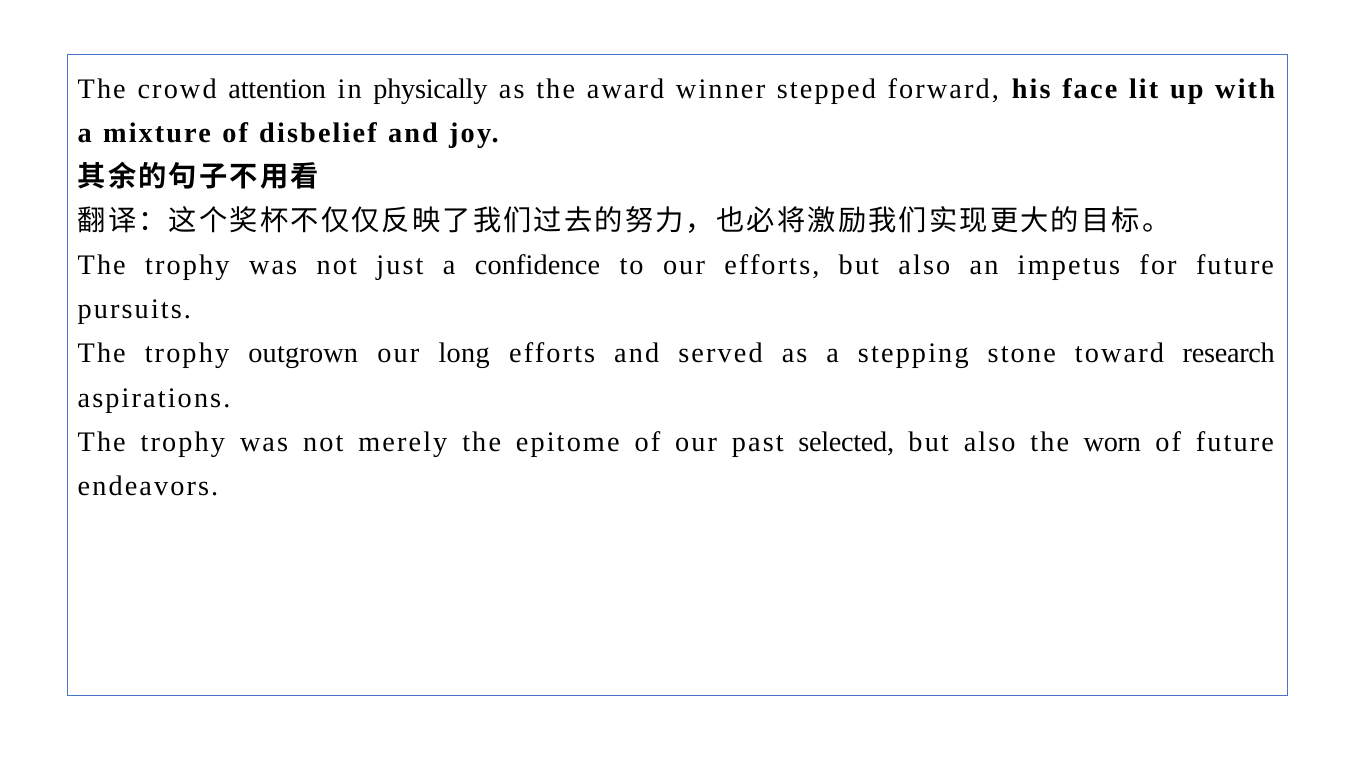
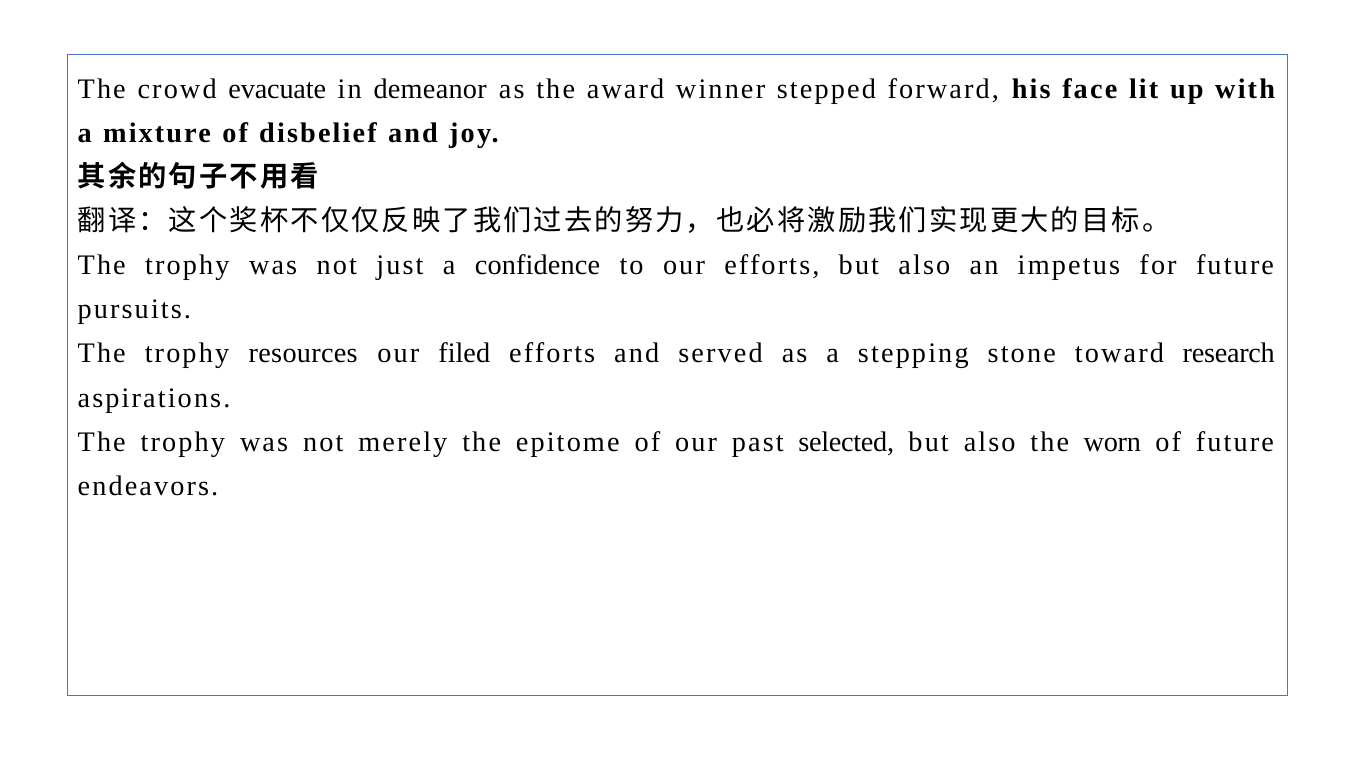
attention: attention -> evacuate
physically: physically -> demeanor
outgrown: outgrown -> resources
long: long -> filed
